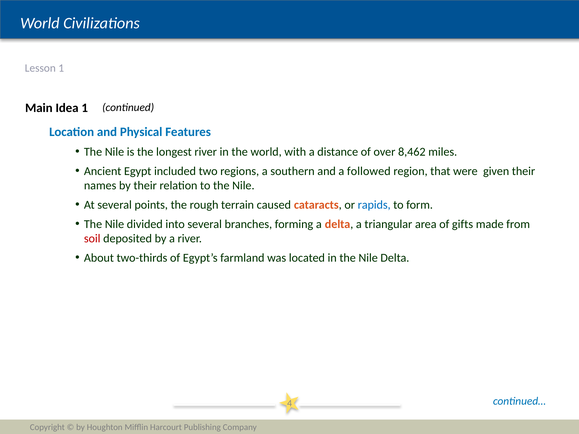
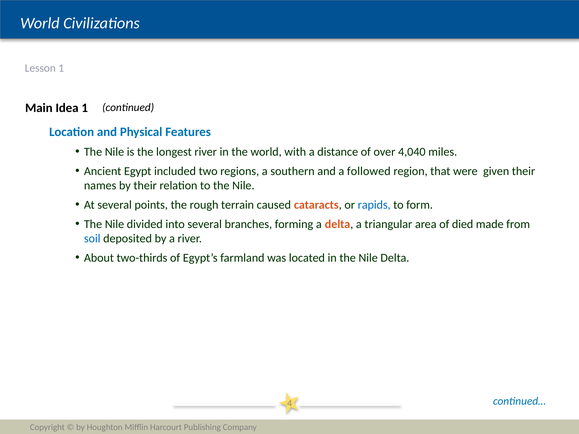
8,462: 8,462 -> 4,040
gifts: gifts -> died
soil colour: red -> blue
